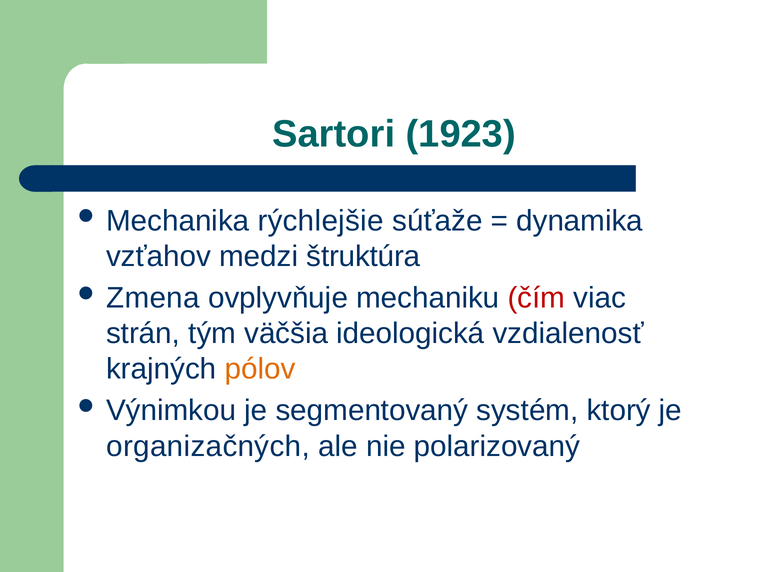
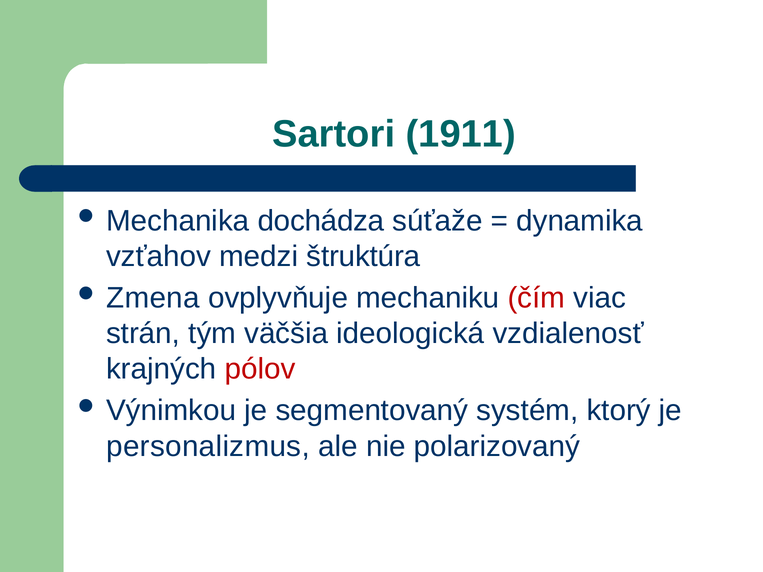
1923: 1923 -> 1911
rýchlejšie: rýchlejšie -> dochádza
pólov colour: orange -> red
organizačných: organizačných -> personalizmus
